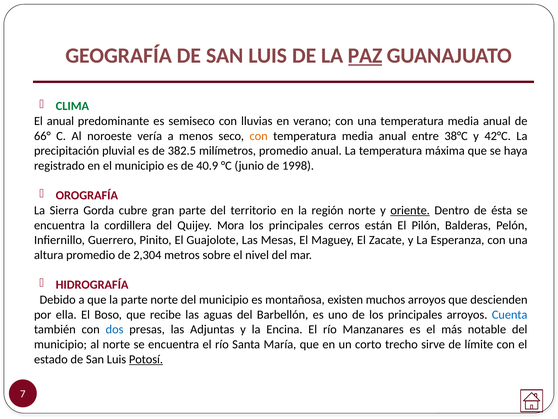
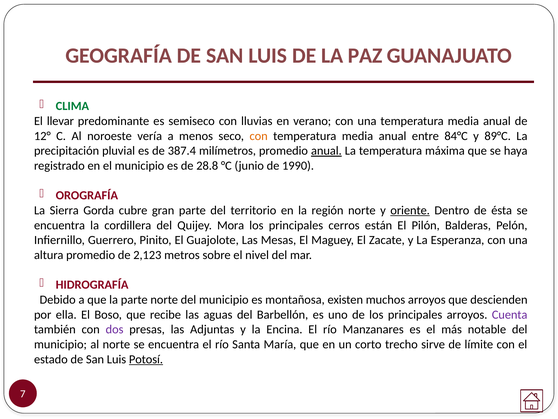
PAZ underline: present -> none
El anual: anual -> llevar
66°: 66° -> 12°
38°C: 38°C -> 84°C
42°C: 42°C -> 89°C
382.5: 382.5 -> 387.4
anual at (326, 151) underline: none -> present
40.9: 40.9 -> 28.8
1998: 1998 -> 1990
2,304: 2,304 -> 2,123
Cuenta colour: blue -> purple
dos colour: blue -> purple
